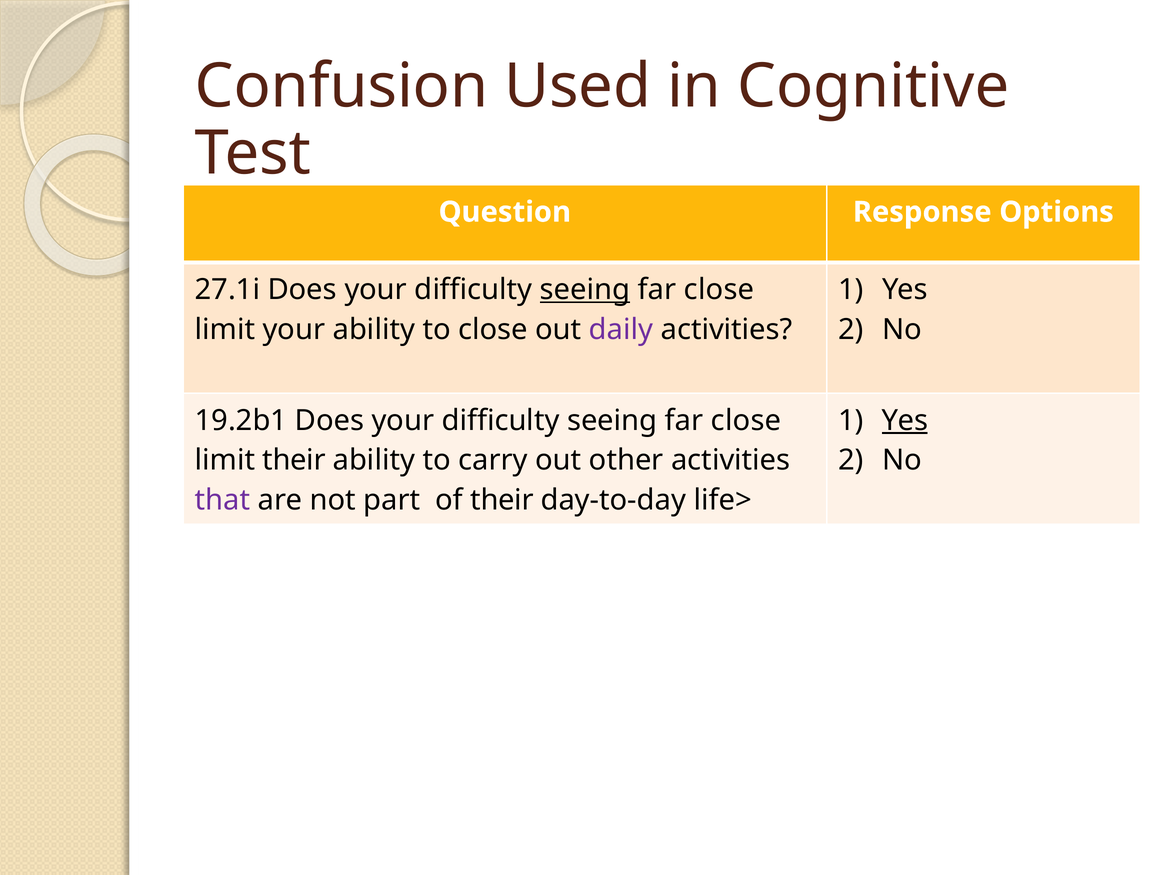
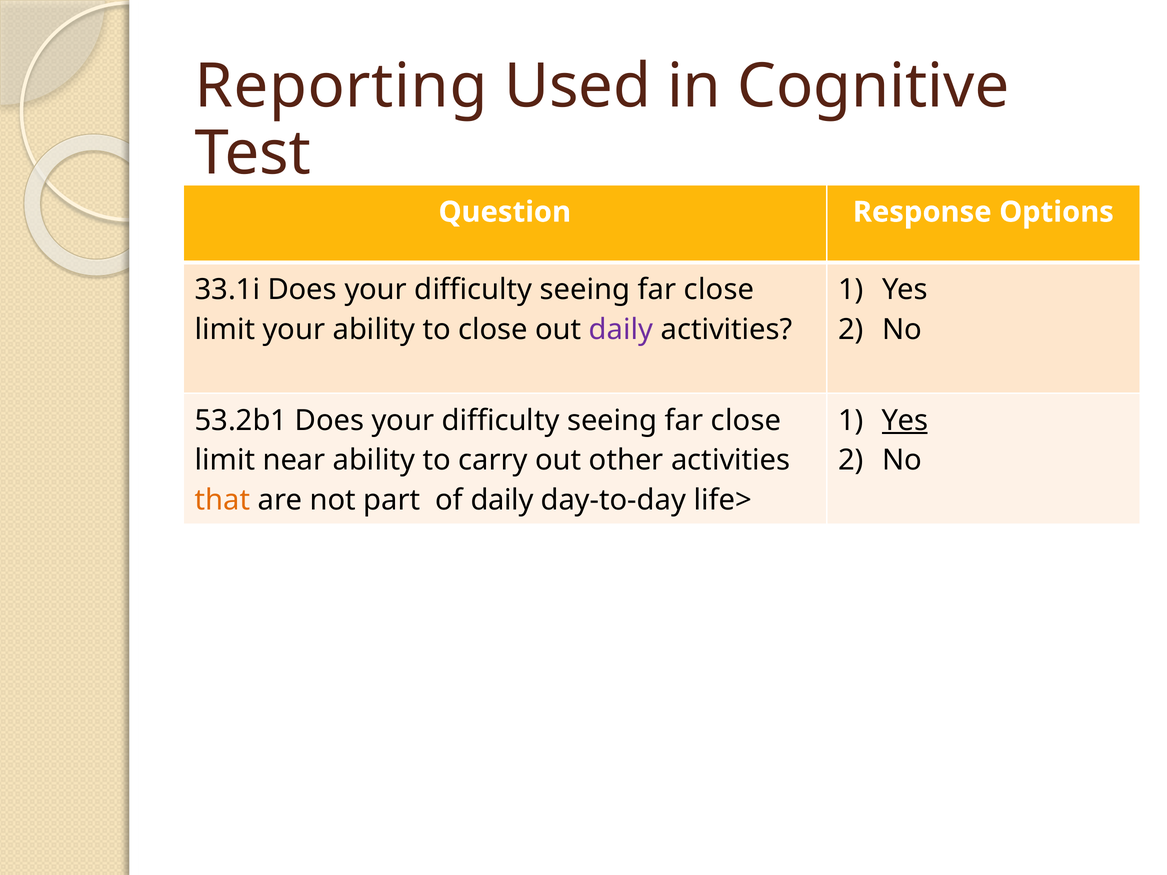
Confusion: Confusion -> Reporting
27.1i: 27.1i -> 33.1i
seeing at (585, 290) underline: present -> none
19.2b1: 19.2b1 -> 53.2b1
limit their: their -> near
that colour: purple -> orange
of their: their -> daily
